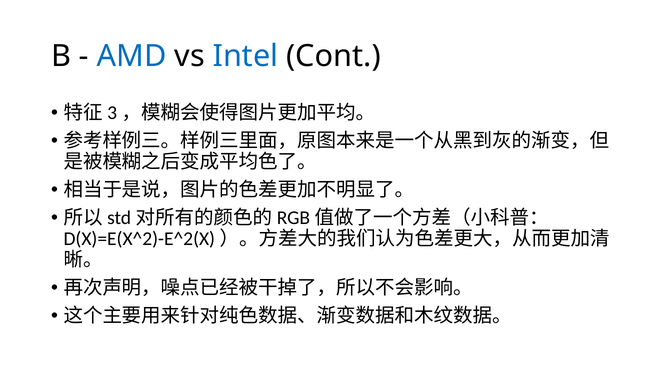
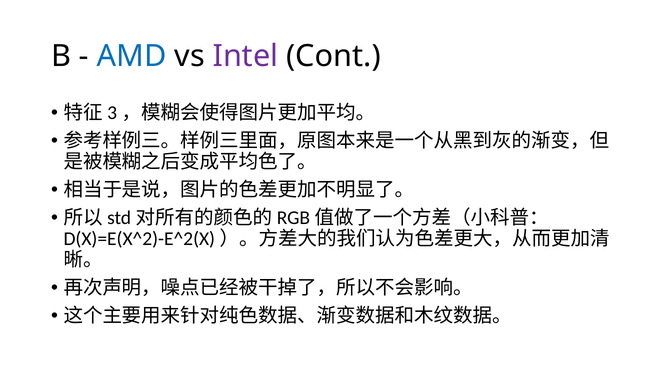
Intel colour: blue -> purple
